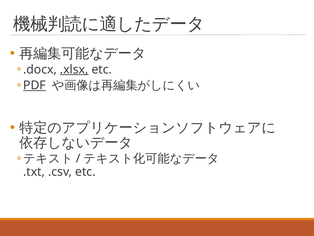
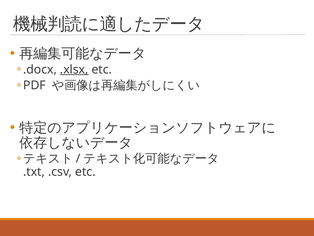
PDF underline: present -> none
